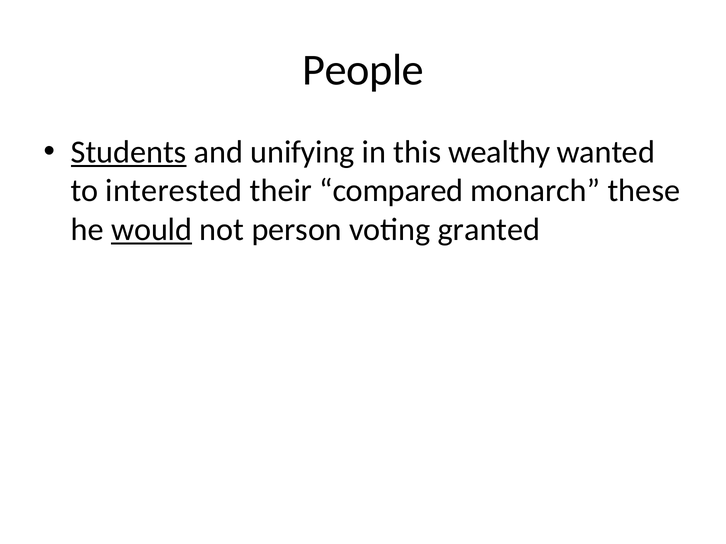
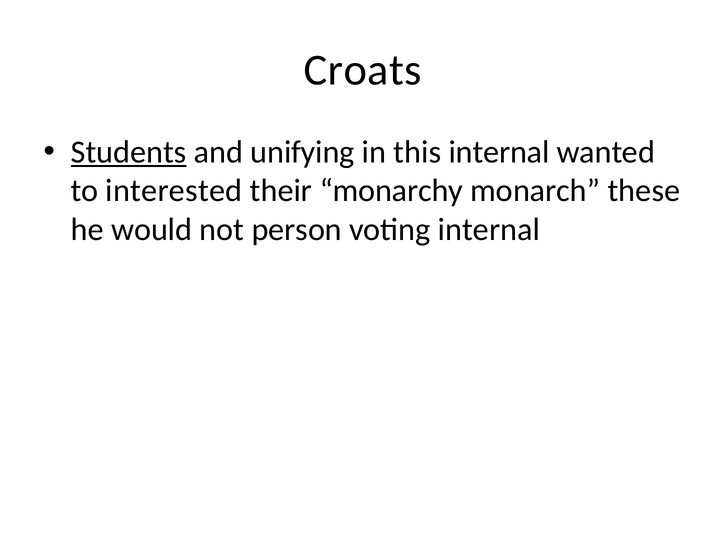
People: People -> Croats
this wealthy: wealthy -> internal
compared: compared -> monarchy
would underline: present -> none
voting granted: granted -> internal
